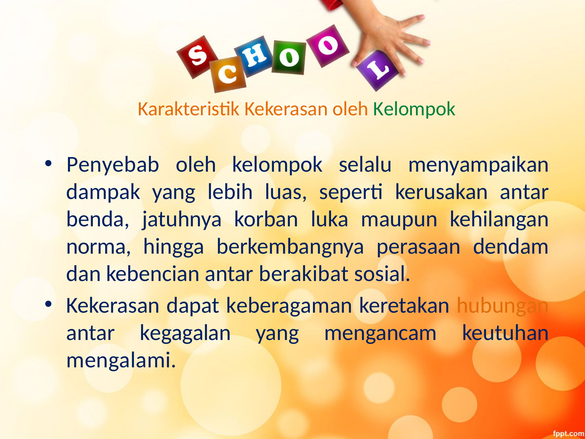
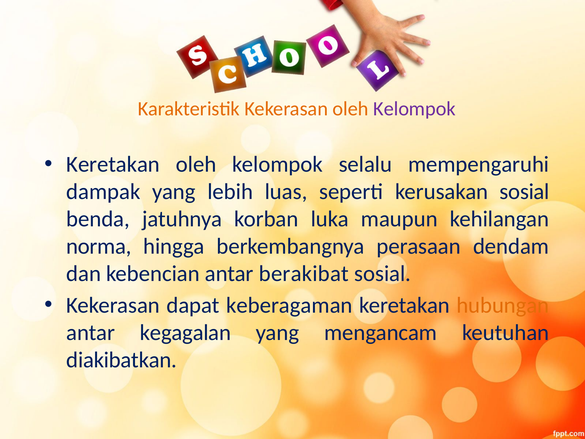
Kelompok at (414, 109) colour: green -> purple
Penyebab at (113, 164): Penyebab -> Keretakan
menyampaikan: menyampaikan -> mempengaruhi
kerusakan antar: antar -> sosial
mengalami: mengalami -> diakibatkan
